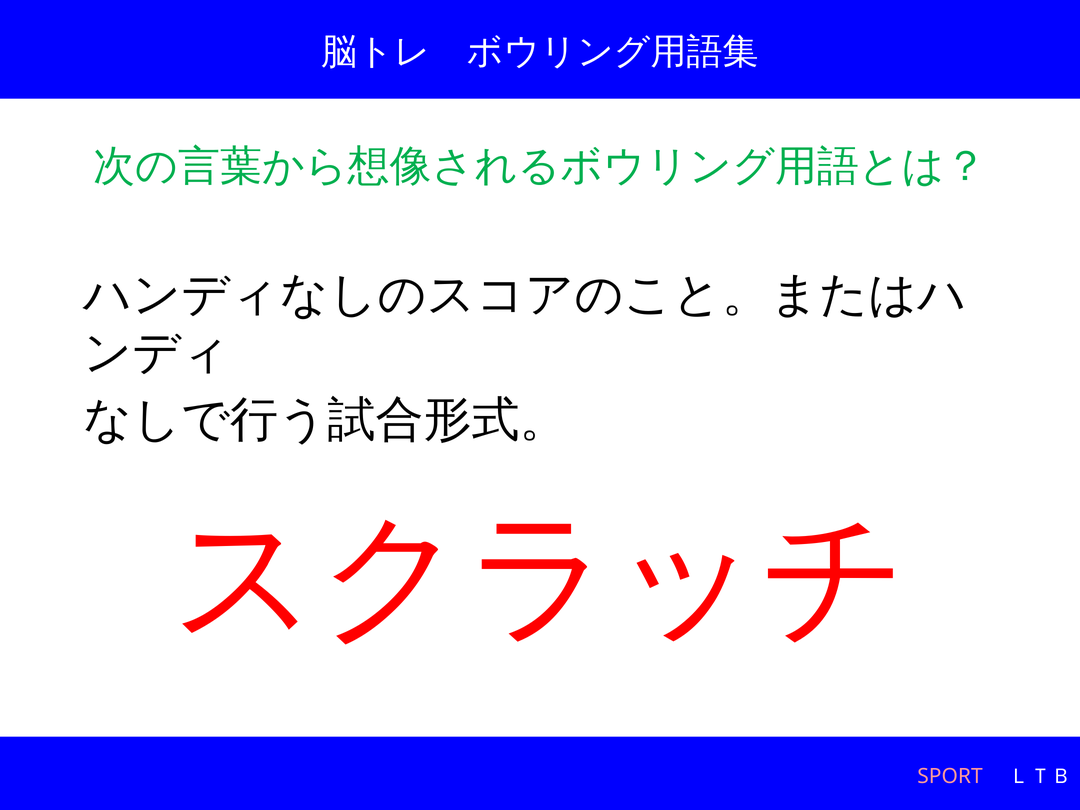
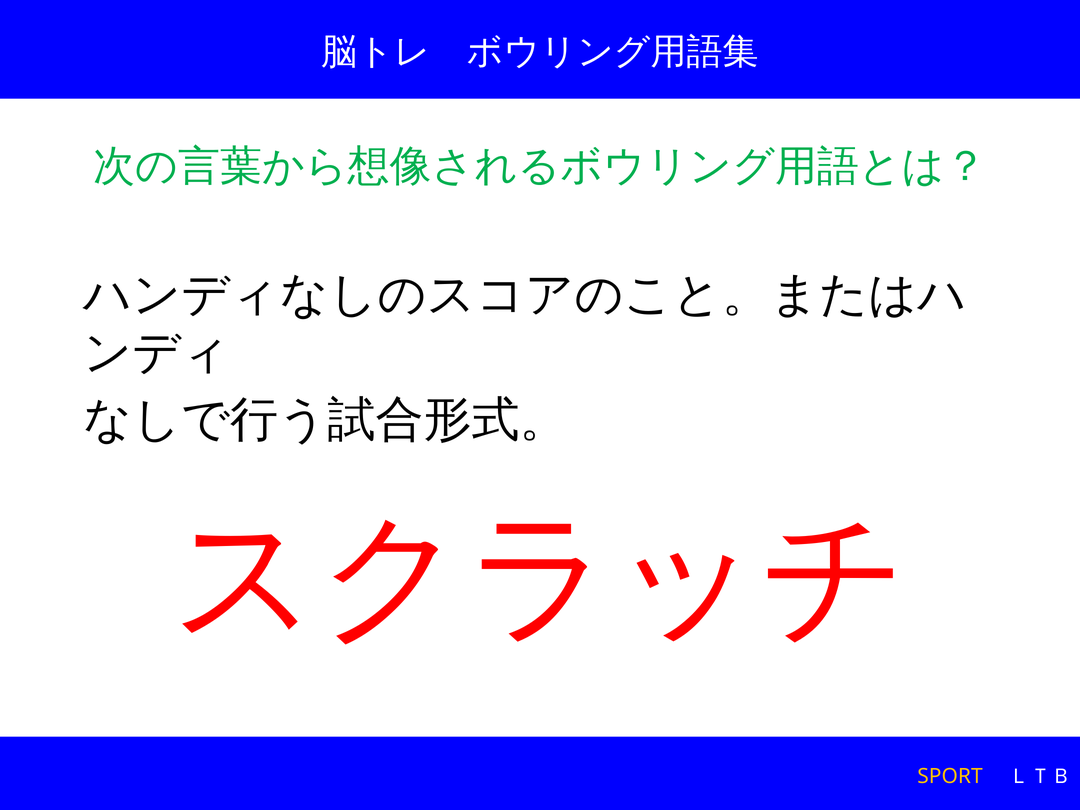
SPORT colour: pink -> yellow
